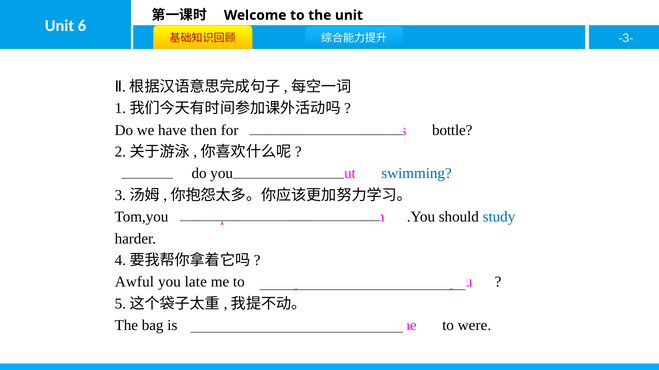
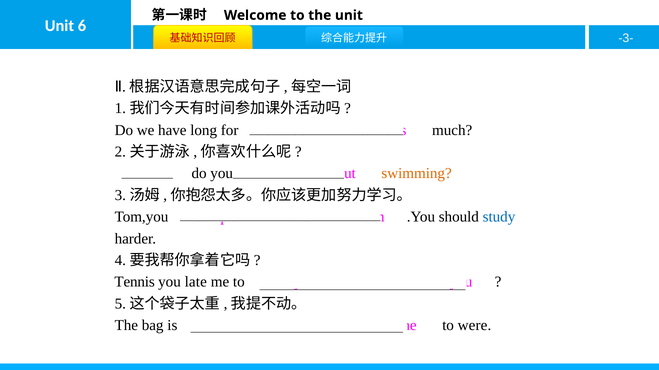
then: then -> long
bottle at (452, 130): bottle -> much
swimming colour: blue -> orange
Awful: Awful -> Tennis
